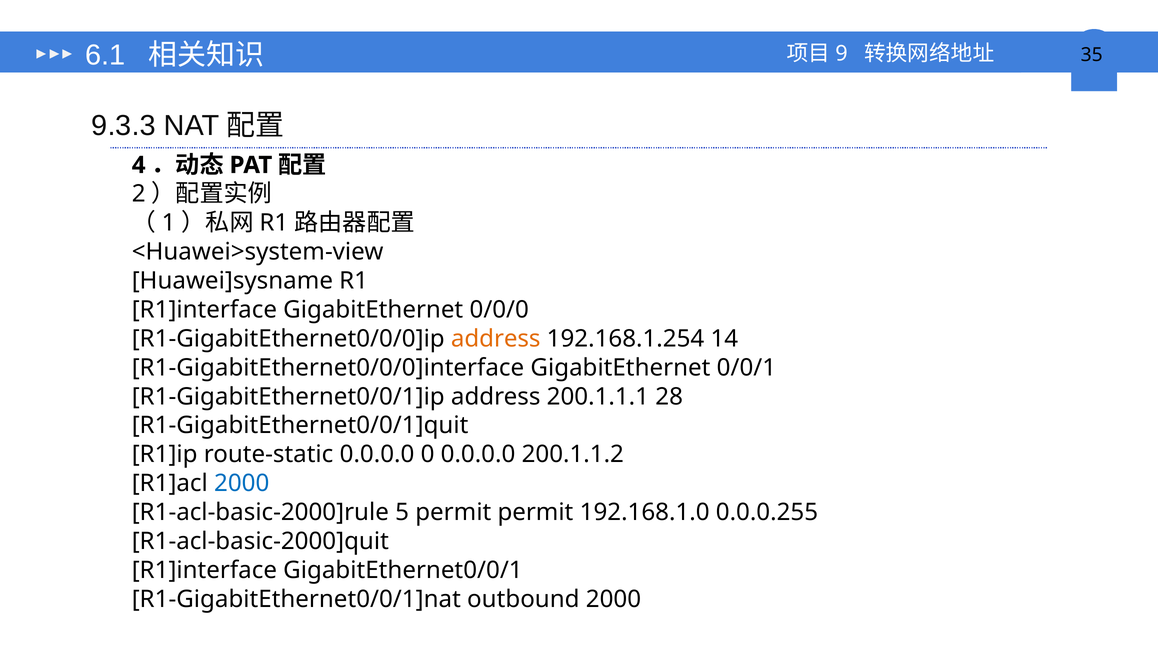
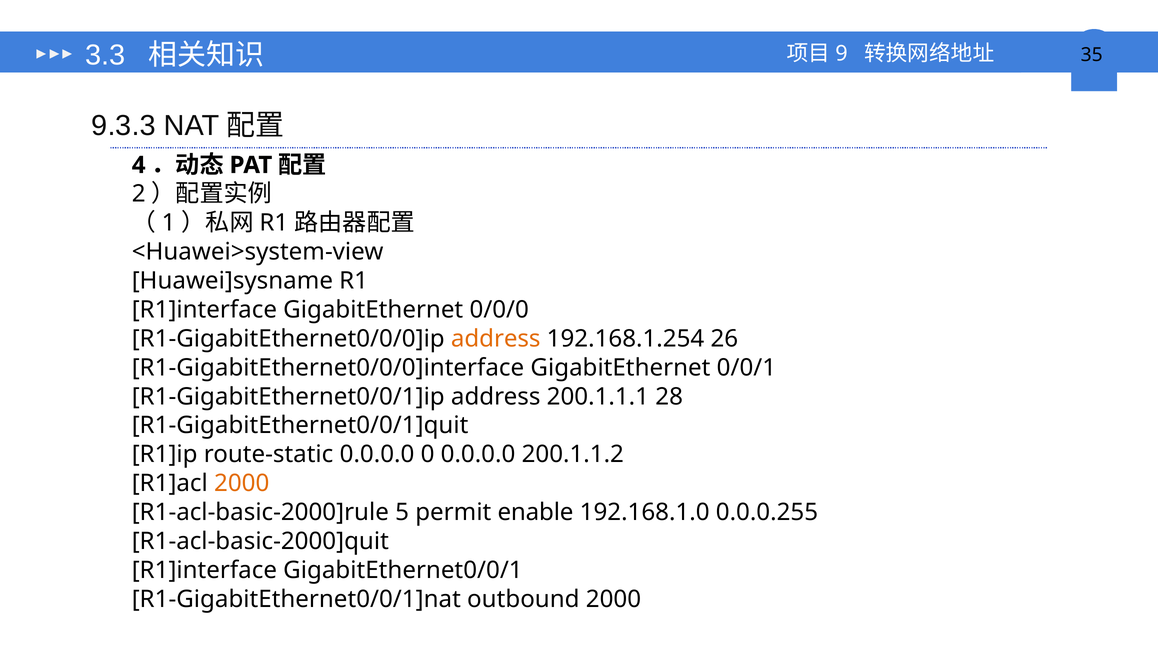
6.1: 6.1 -> 3.3
14: 14 -> 26
2000 at (242, 484) colour: blue -> orange
permit permit: permit -> enable
